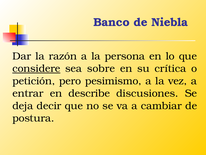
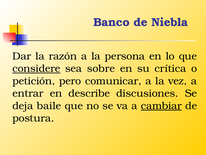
pesimismo: pesimismo -> comunicar
decir: decir -> baile
cambiar underline: none -> present
